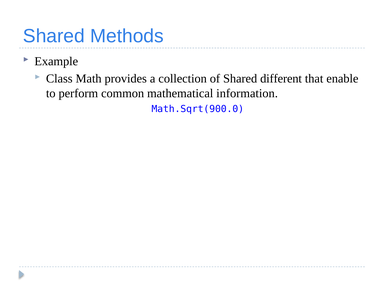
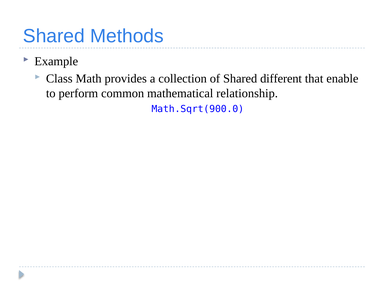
information: information -> relationship
